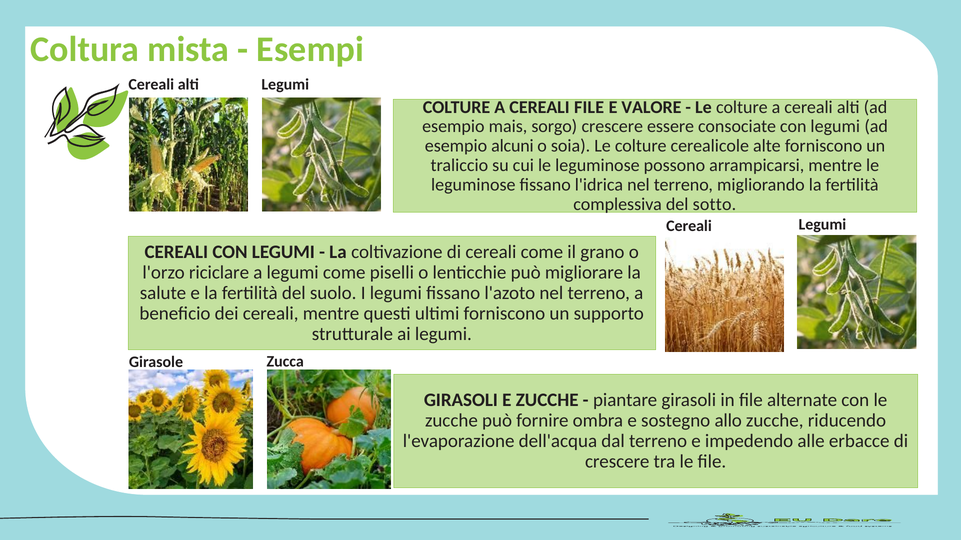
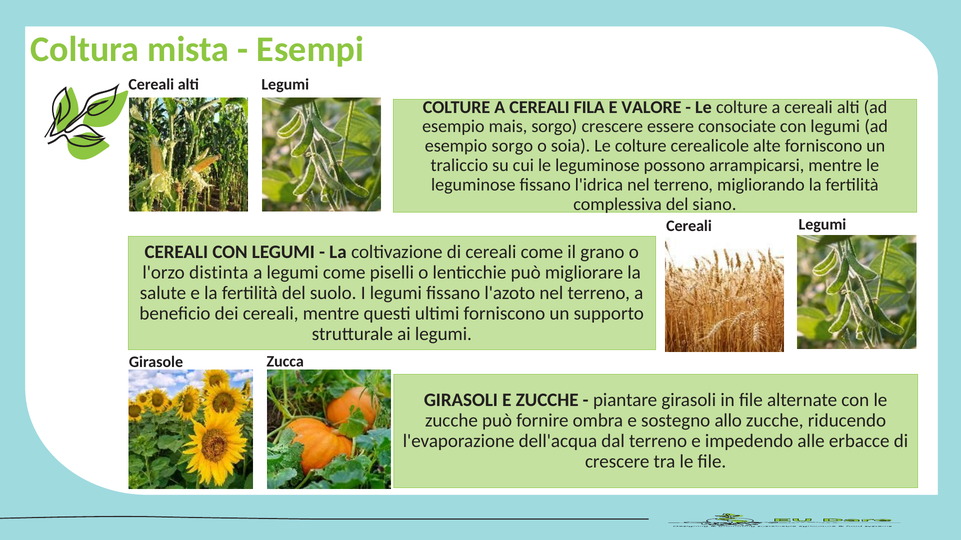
CEREALI FILE: FILE -> FILA
esempio alcuni: alcuni -> sorgo
sotto: sotto -> siano
riciclare: riciclare -> distinta
